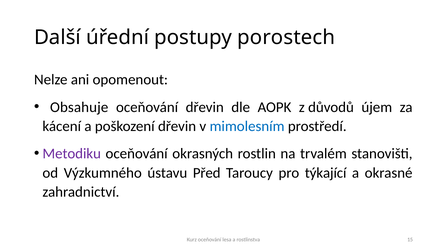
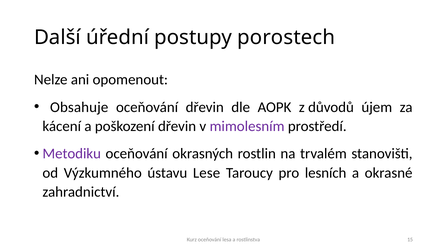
mimolesním colour: blue -> purple
Před: Před -> Lese
týkající: týkající -> lesních
